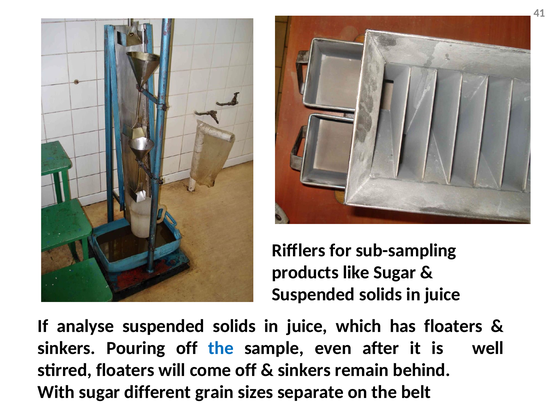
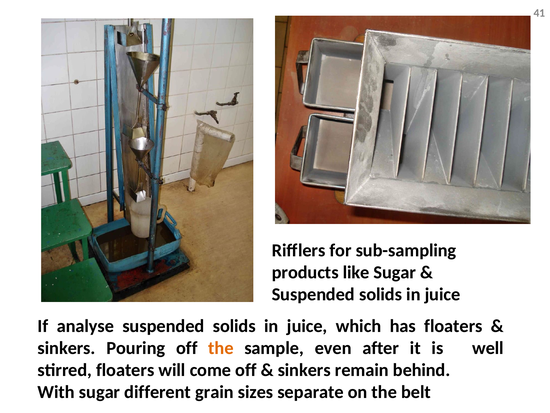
the at (221, 348) colour: blue -> orange
